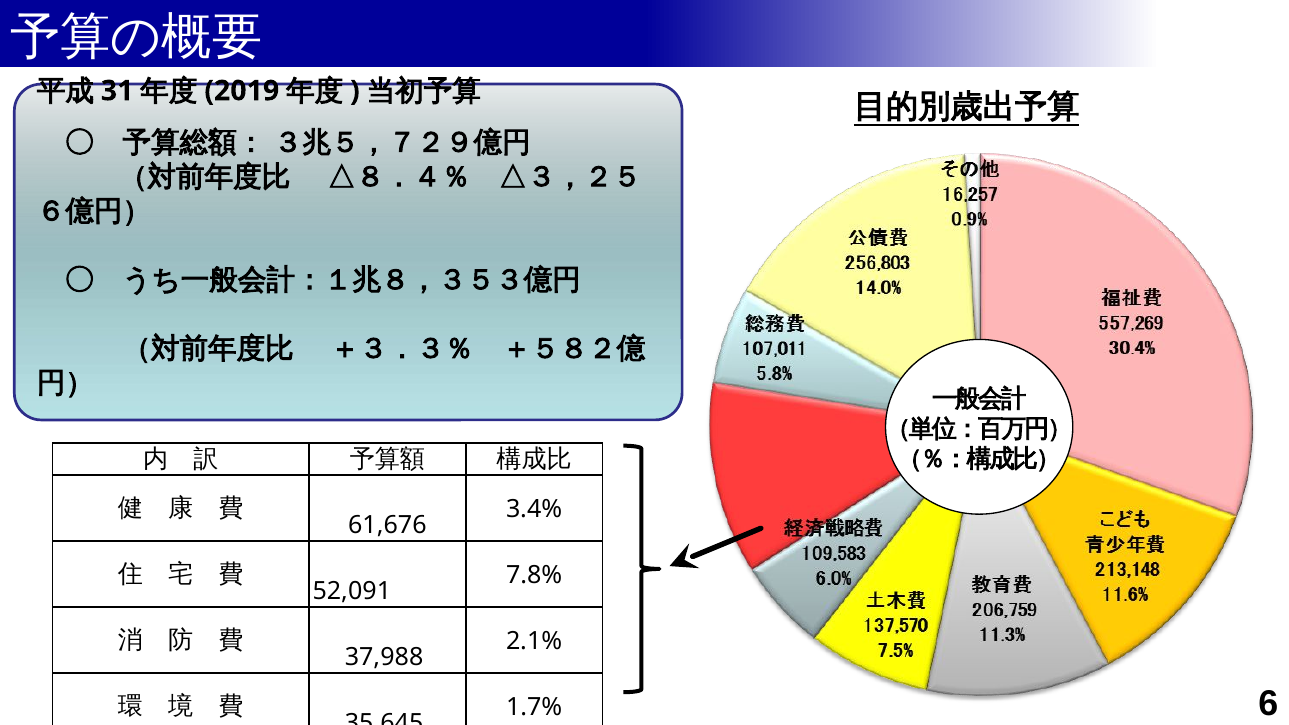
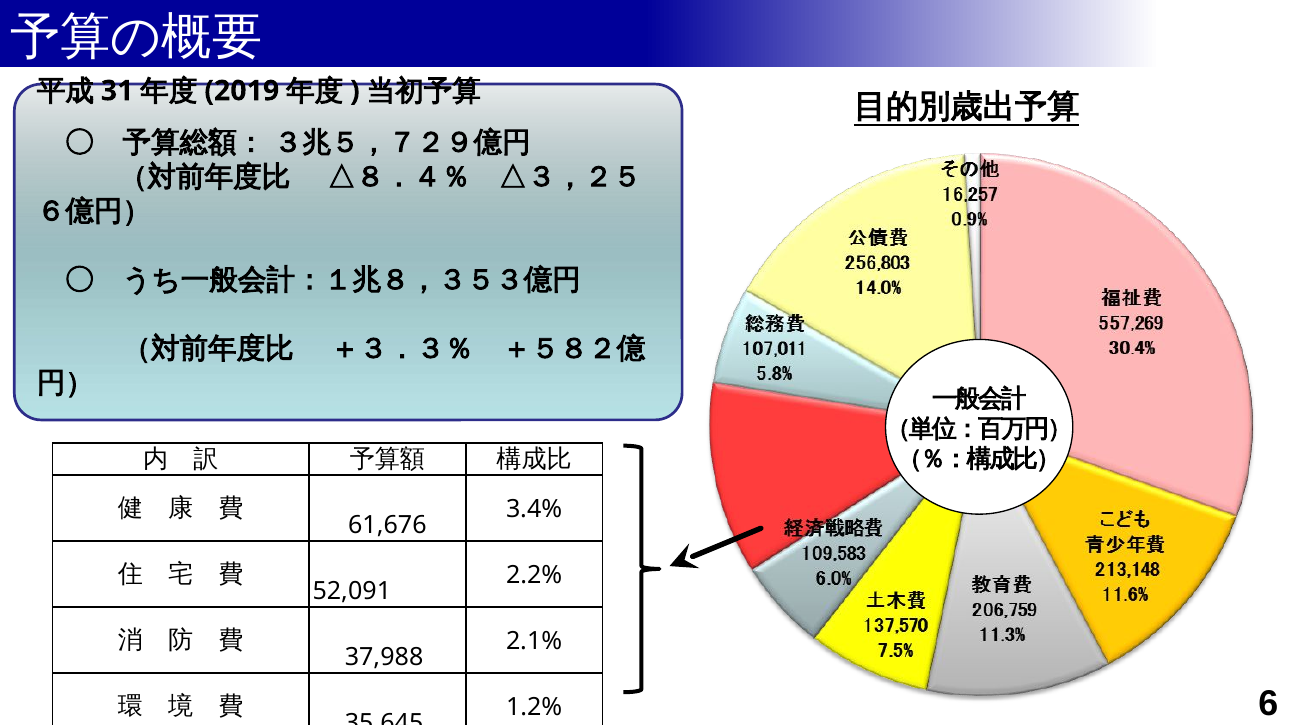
7.8%: 7.8% -> 2.2%
1.7% at (534, 708): 1.7% -> 1.2%
